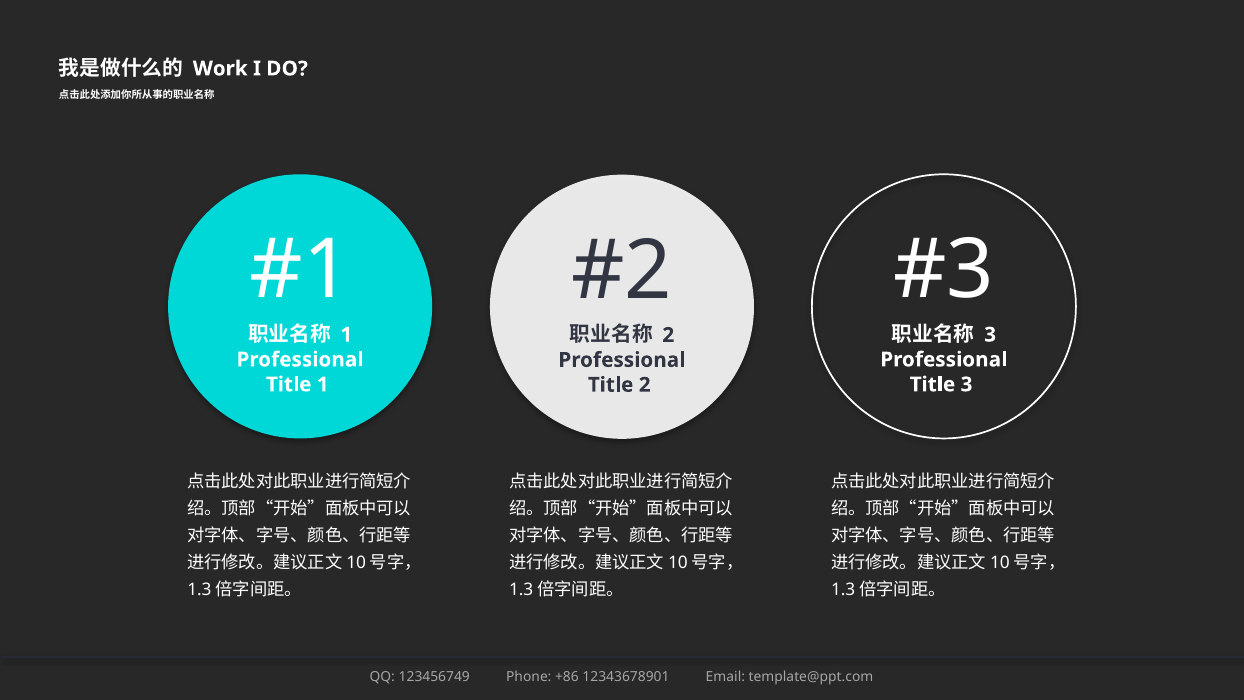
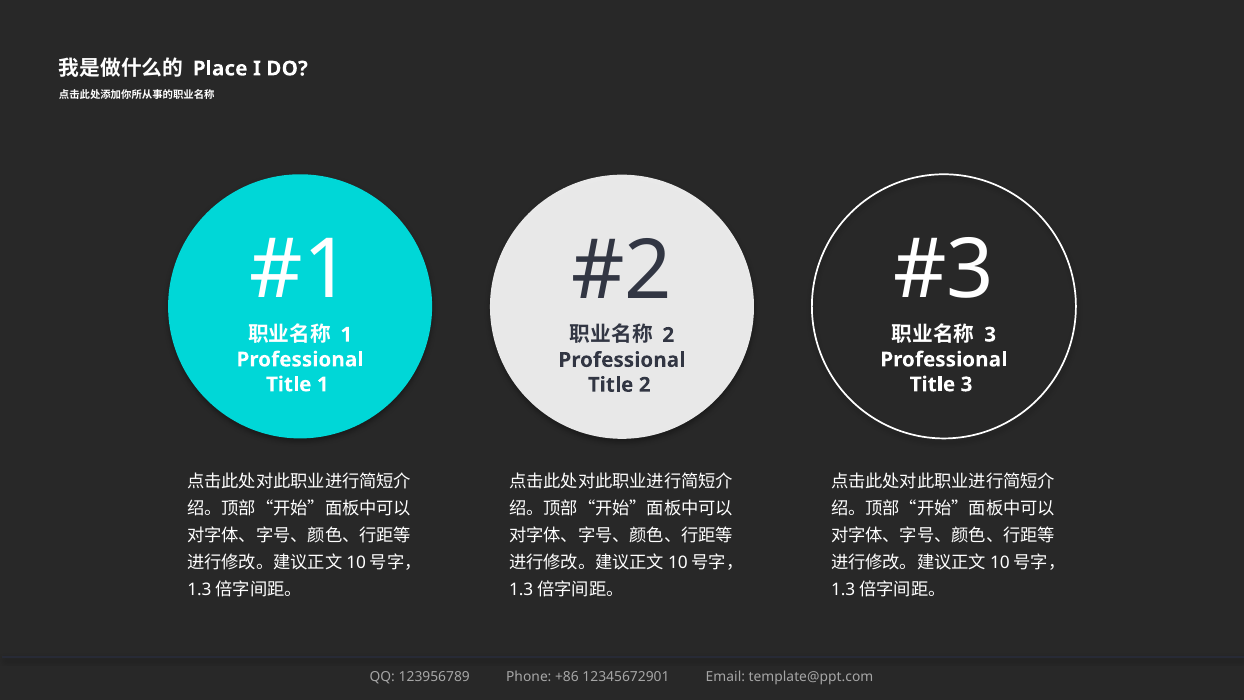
Work: Work -> Place
123456749: 123456749 -> 123956789
12343678901: 12343678901 -> 12345672901
